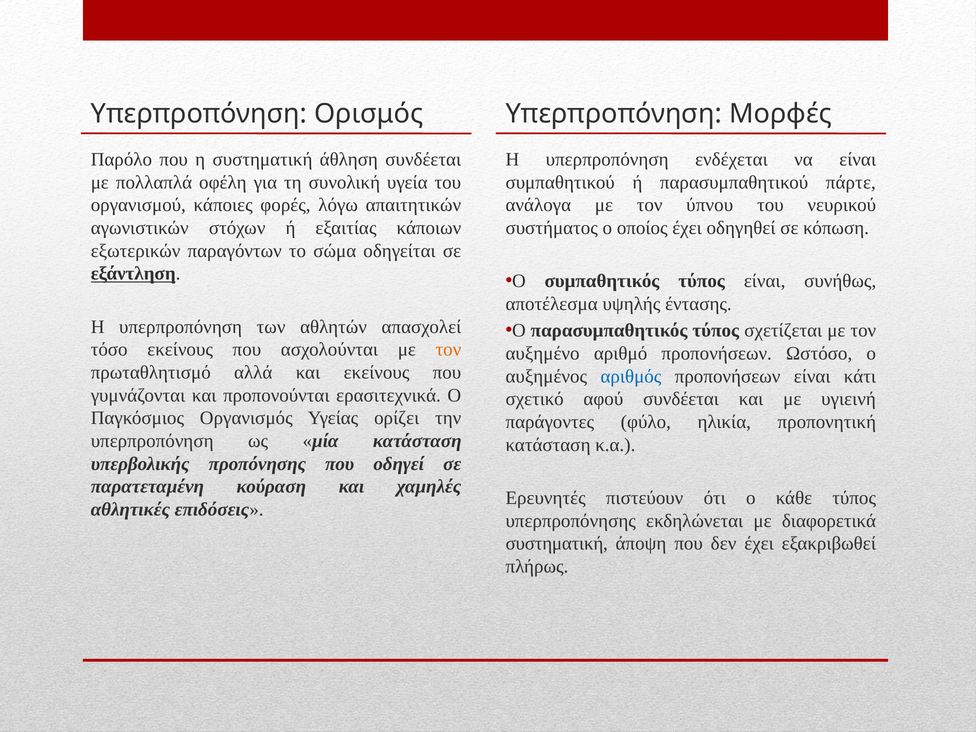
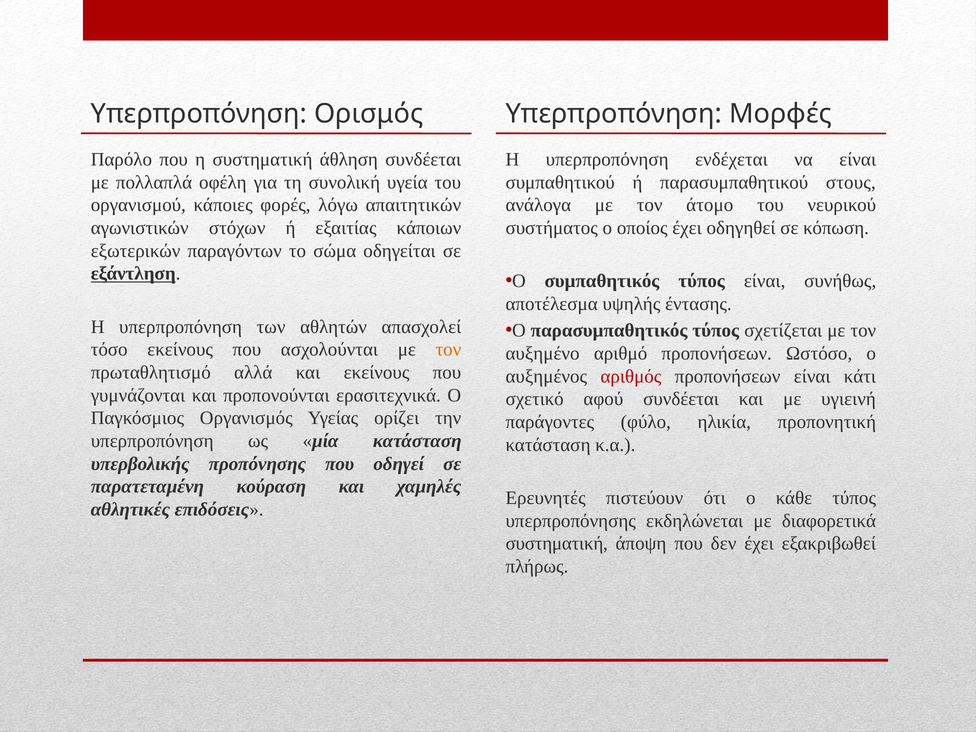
πάρτε: πάρτε -> στους
ύπνου: ύπνου -> άτομο
αριθμός colour: blue -> red
